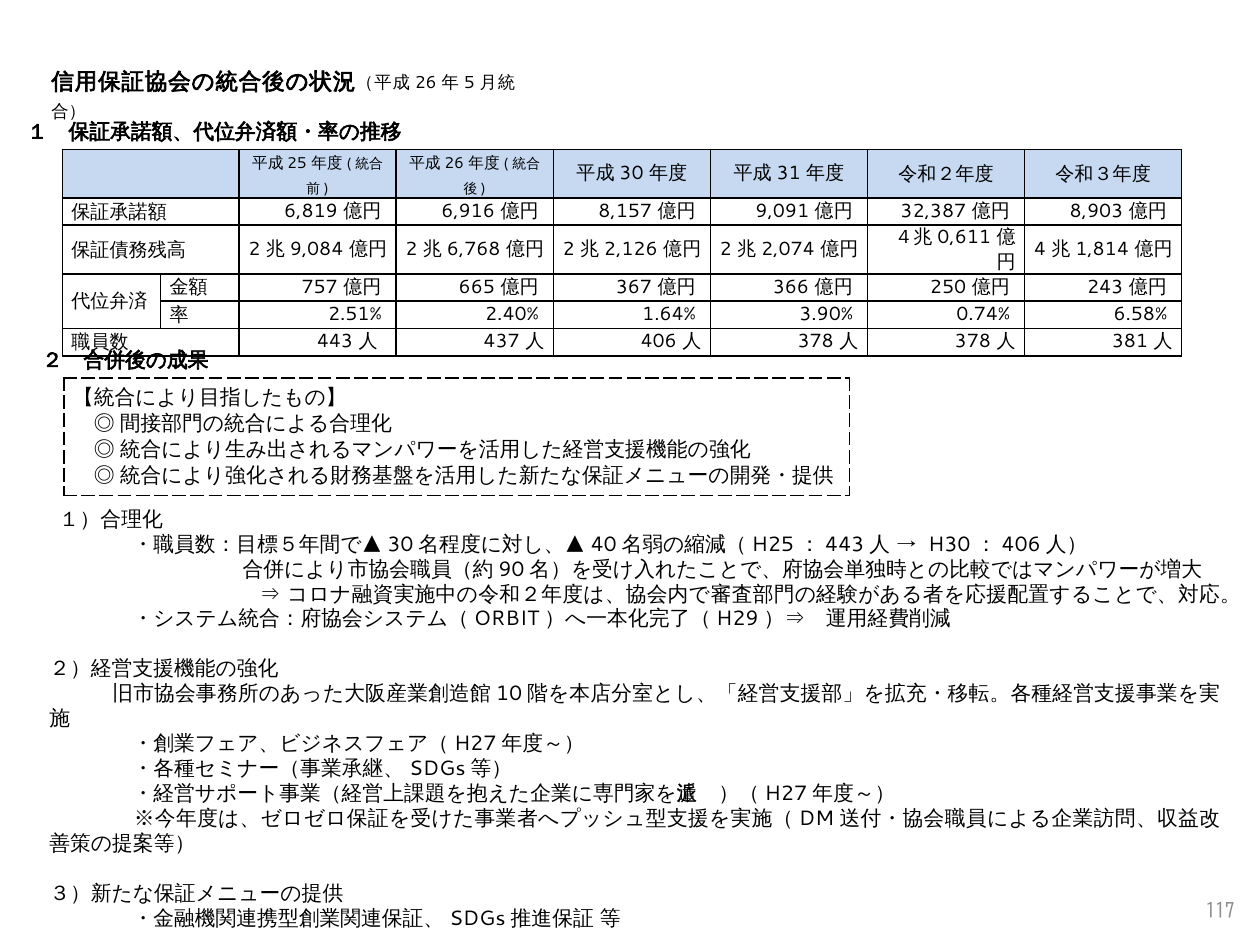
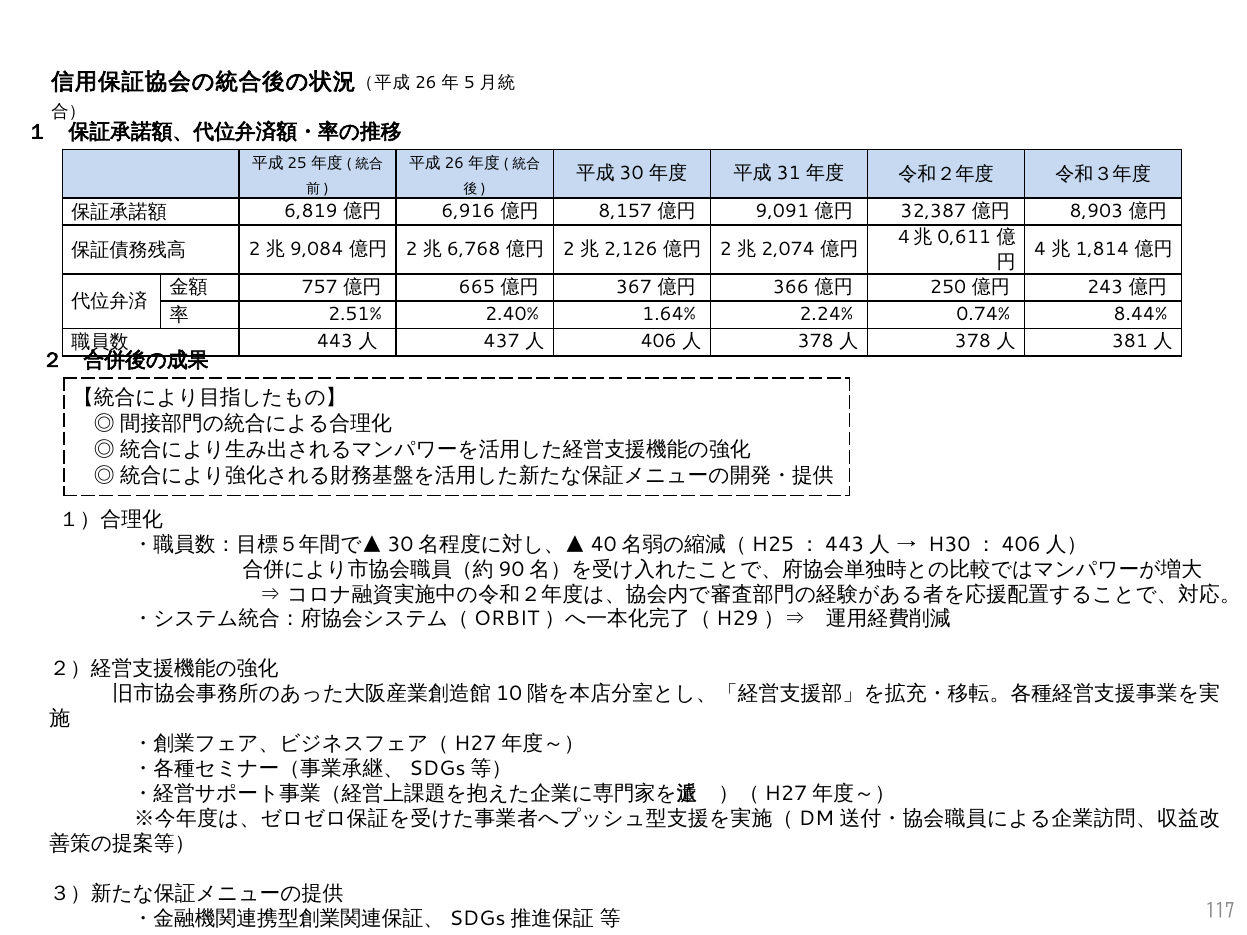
3.90%: 3.90% -> 2.24%
6.58%: 6.58% -> 8.44%
